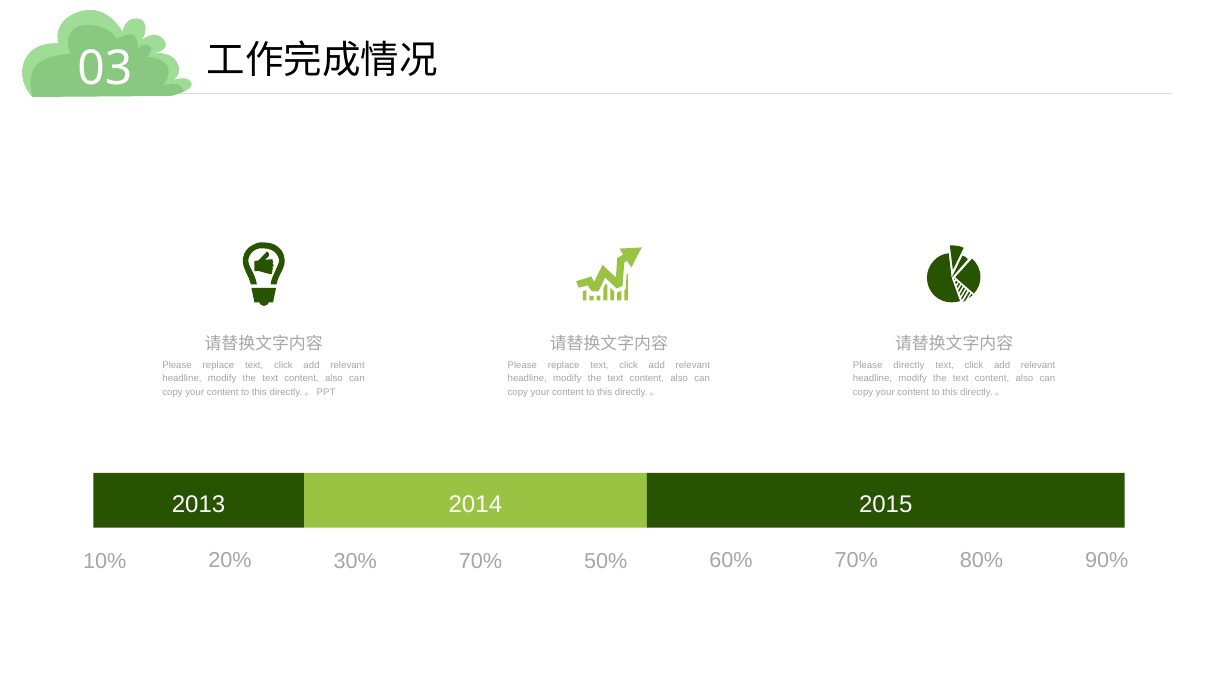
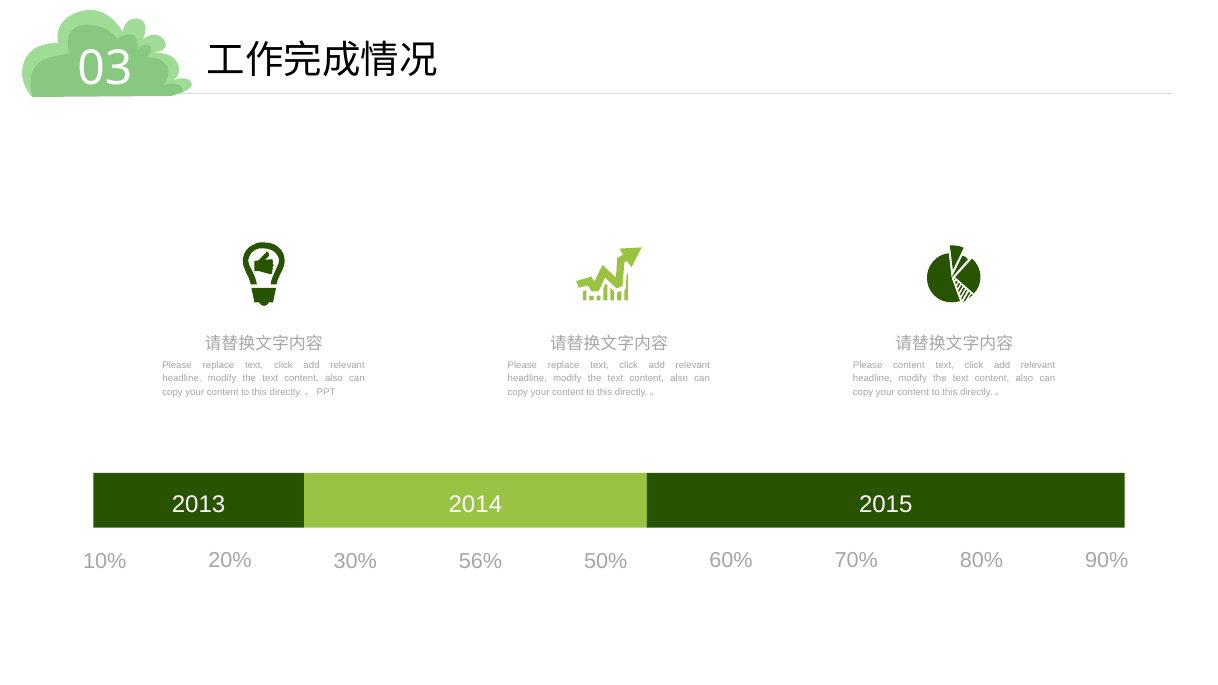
Please directly: directly -> content
30% 70%: 70% -> 56%
